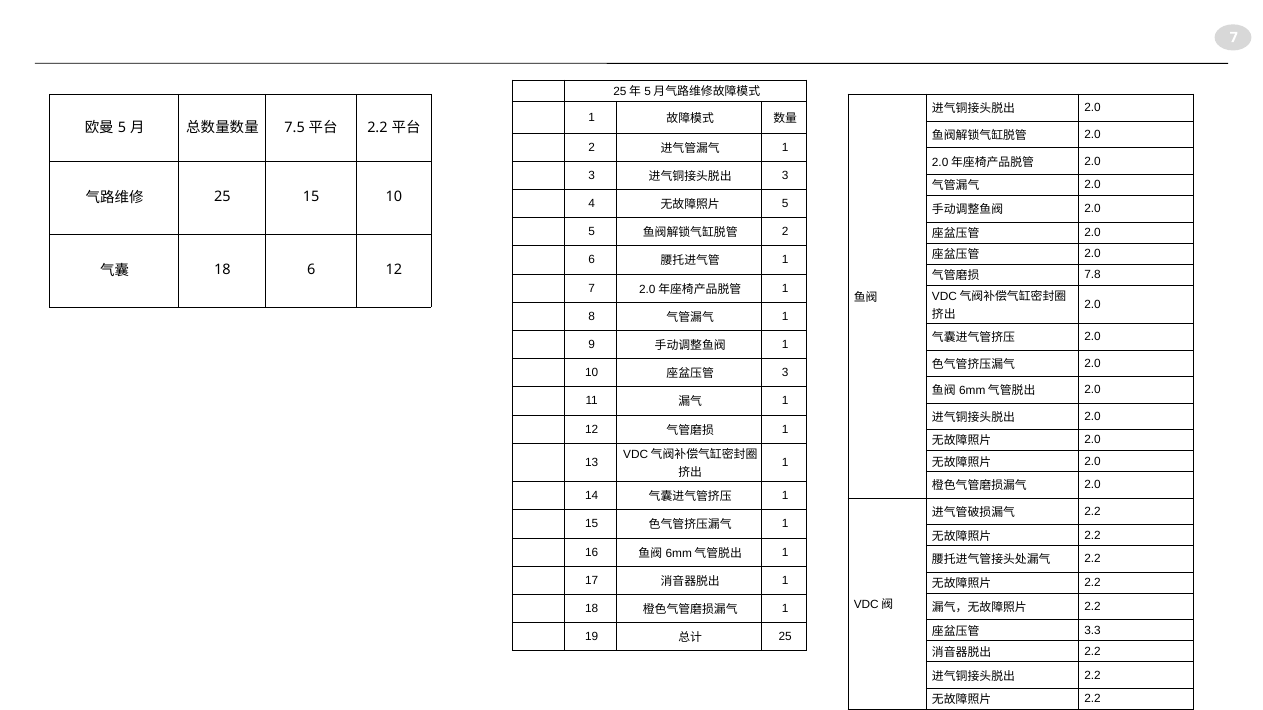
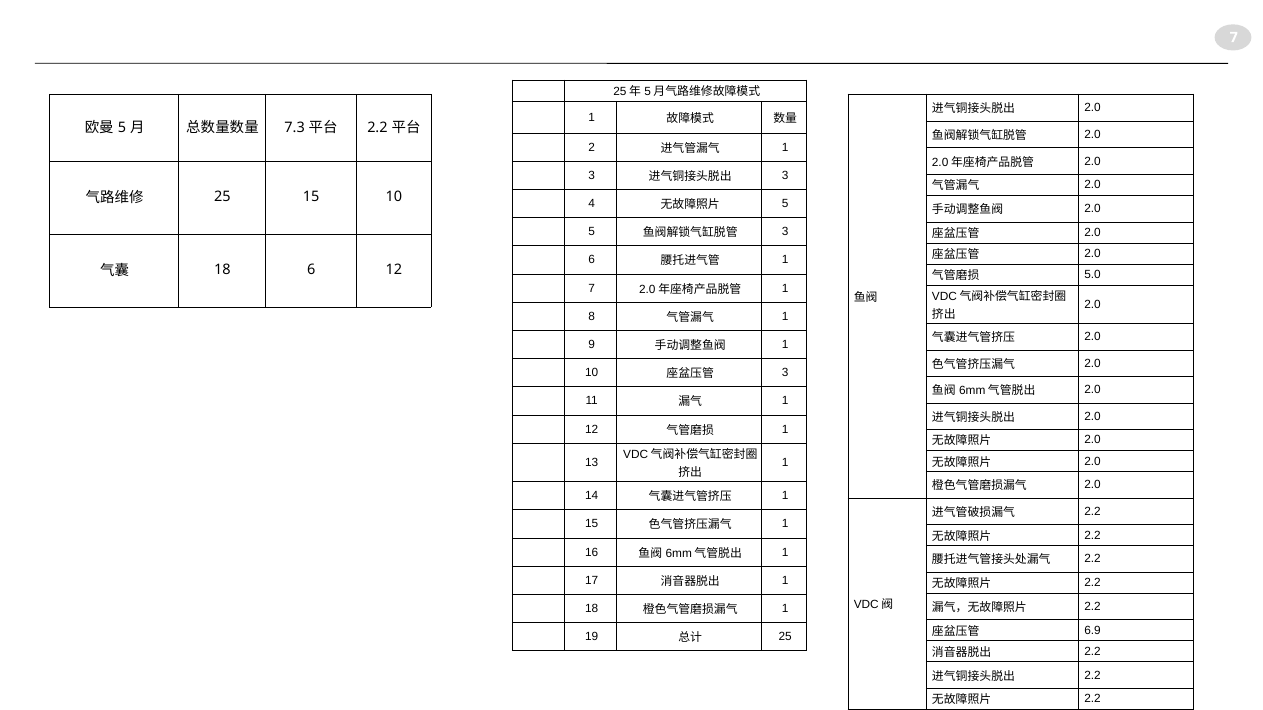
7.5: 7.5 -> 7.3
2 at (785, 232): 2 -> 3
7.8: 7.8 -> 5.0
3.3: 3.3 -> 6.9
